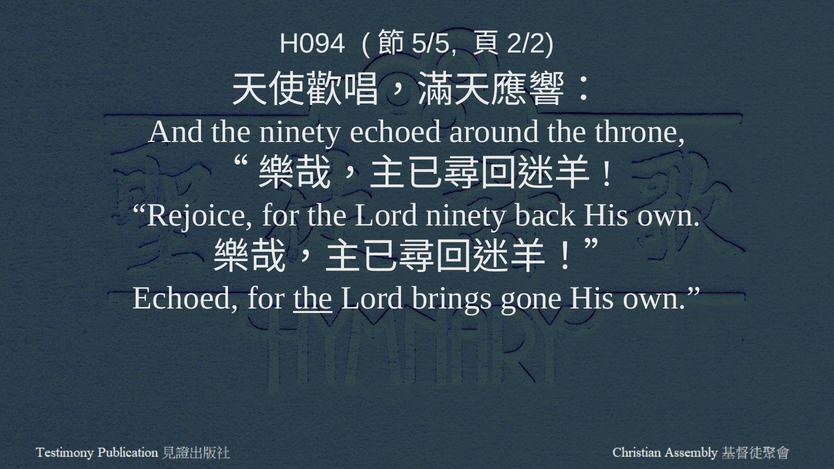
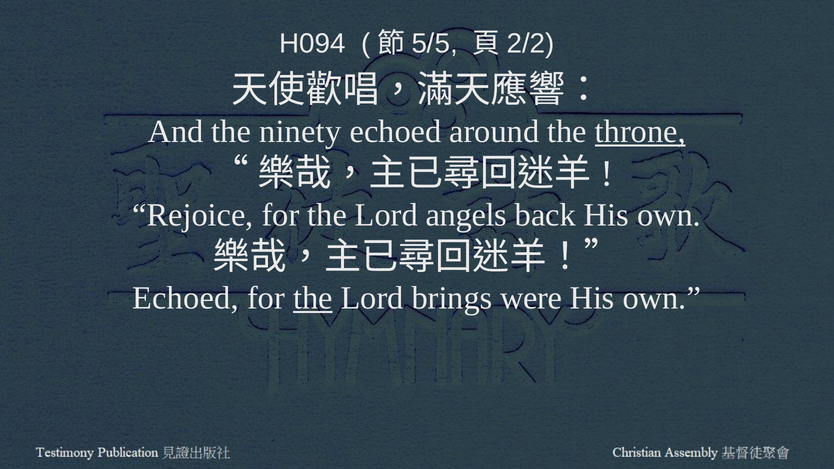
throne underline: none -> present
Lord ninety: ninety -> angels
gone: gone -> were
